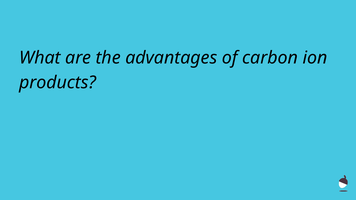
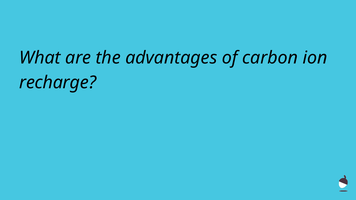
products: products -> recharge
